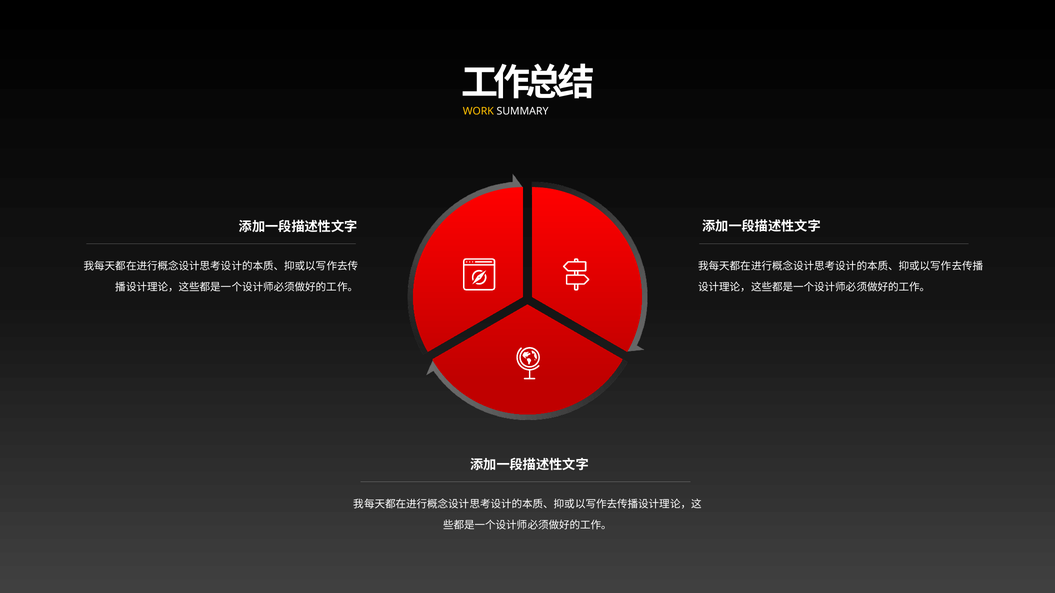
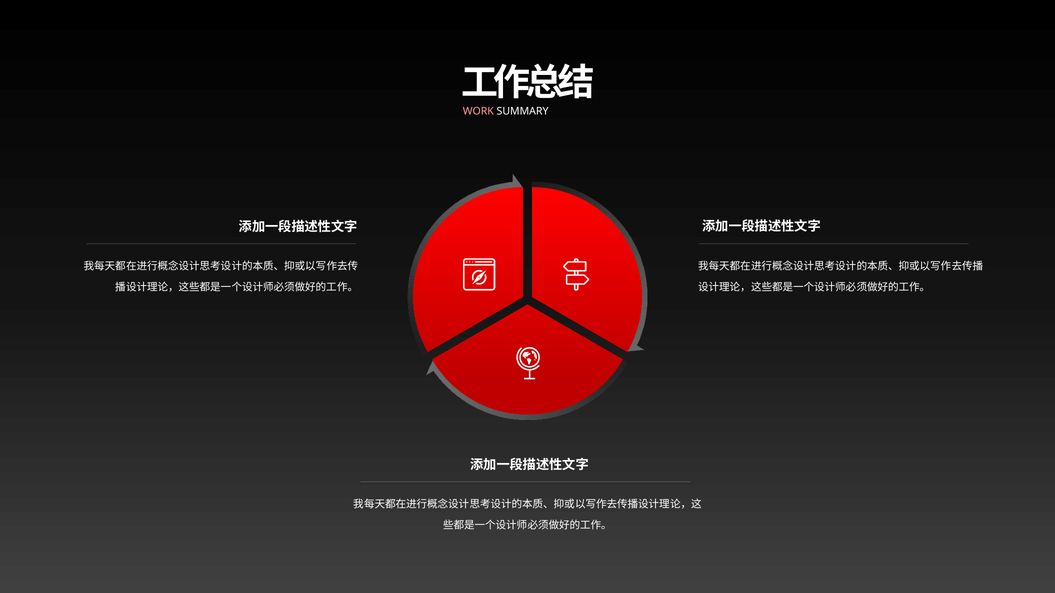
WORK colour: yellow -> pink
